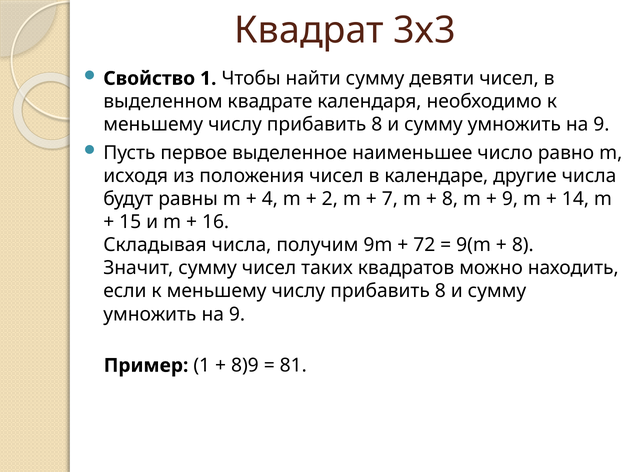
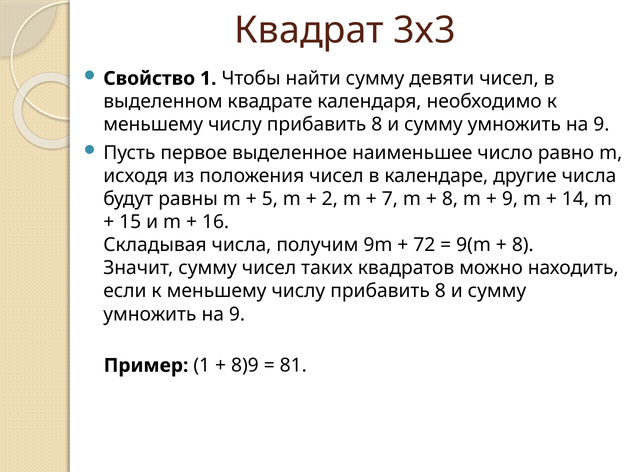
4: 4 -> 5
